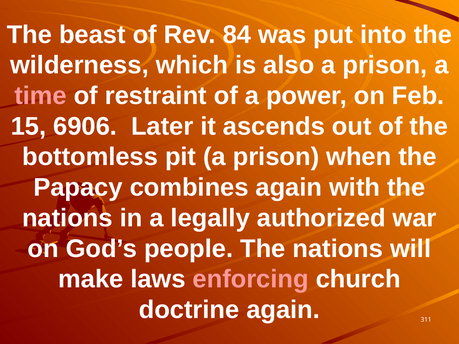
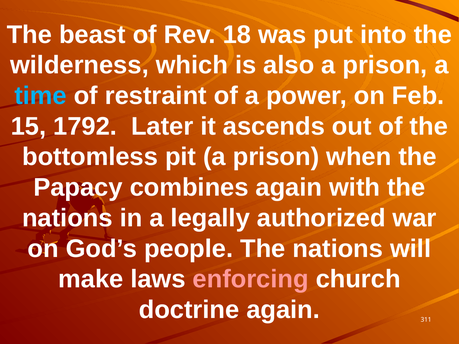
84: 84 -> 18
time colour: pink -> light blue
6906: 6906 -> 1792
